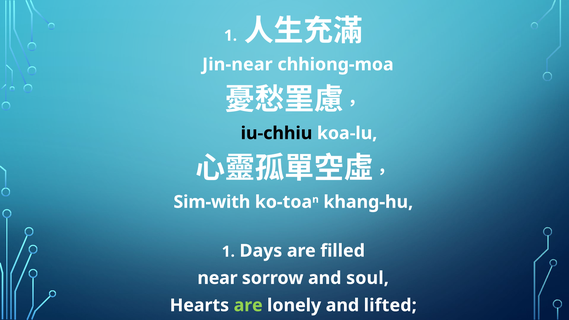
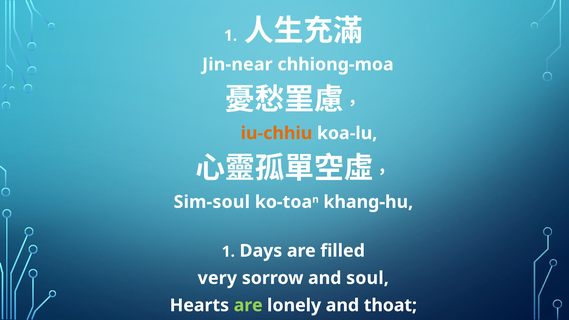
iu-chhiu colour: black -> orange
Sim-with: Sim-with -> Sim-soul
near: near -> very
lifted: lifted -> thoat
